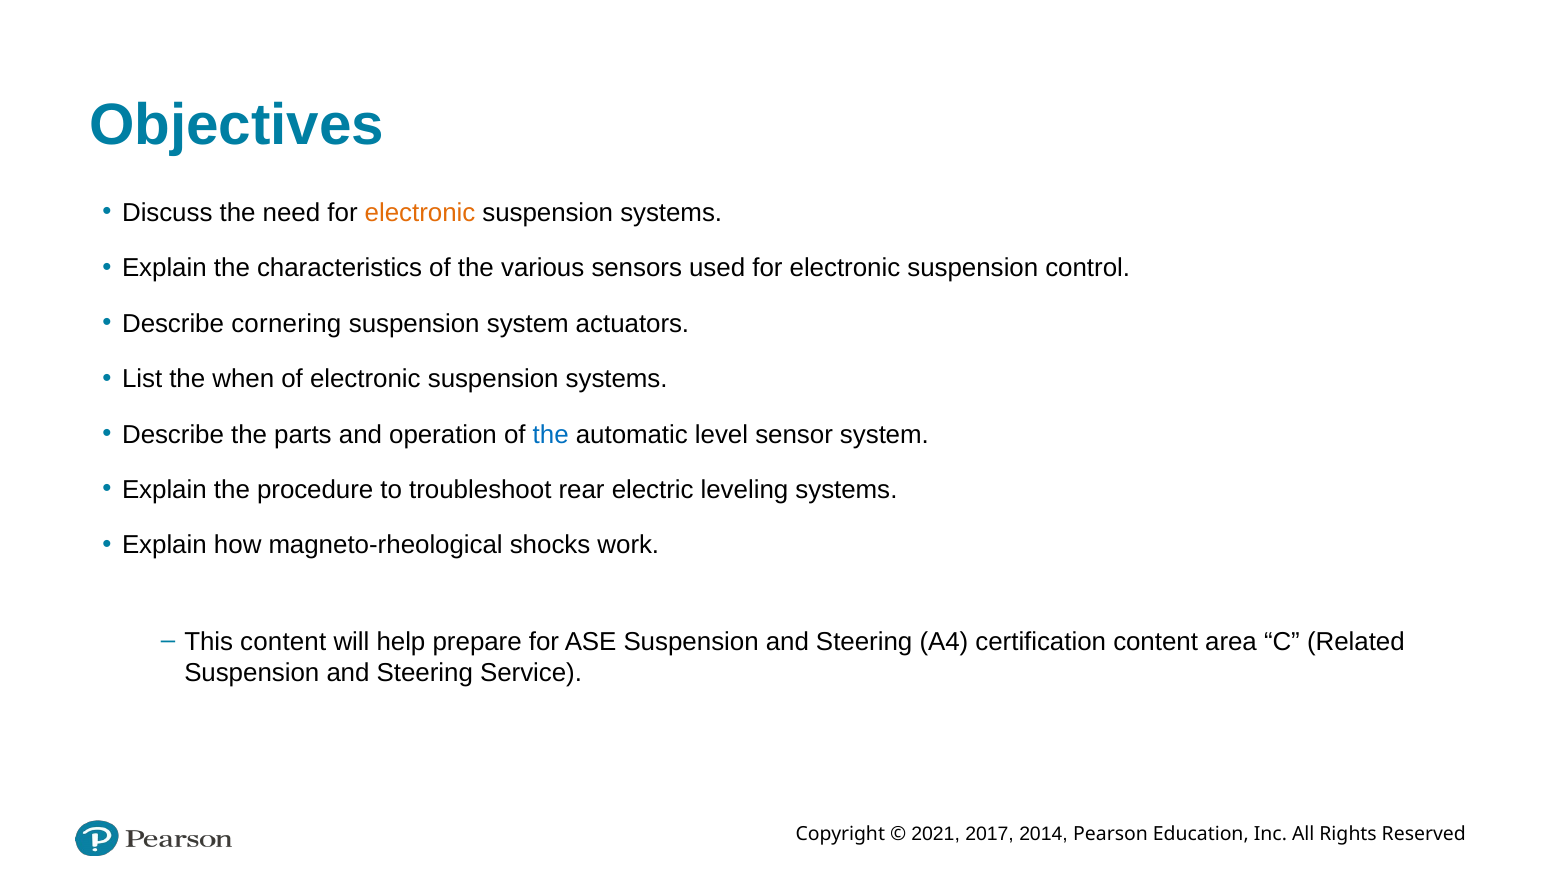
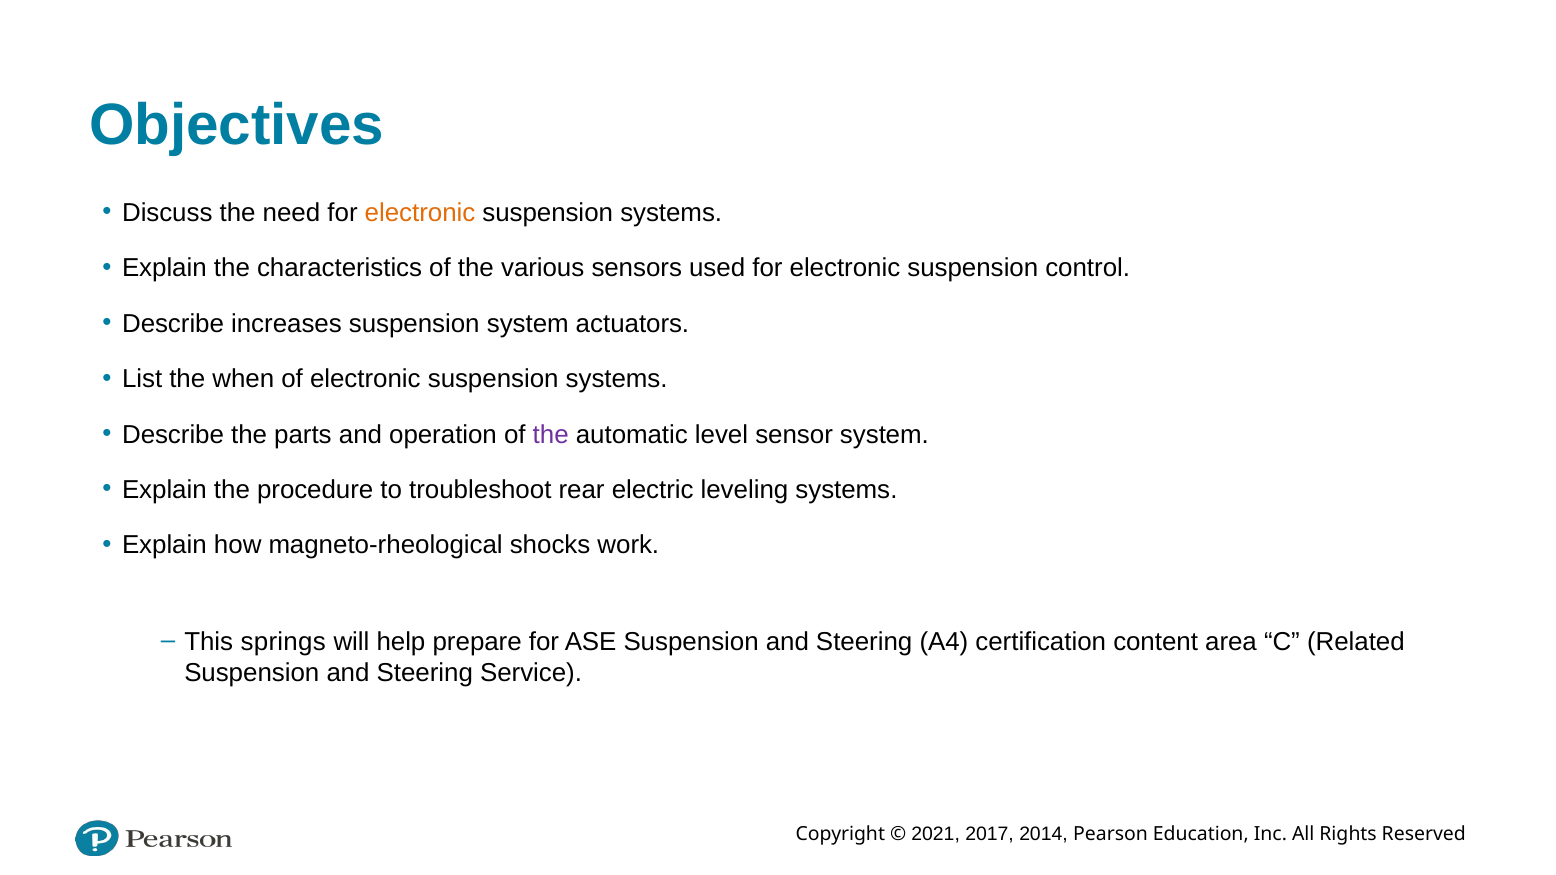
cornering: cornering -> increases
the at (551, 435) colour: blue -> purple
This content: content -> springs
